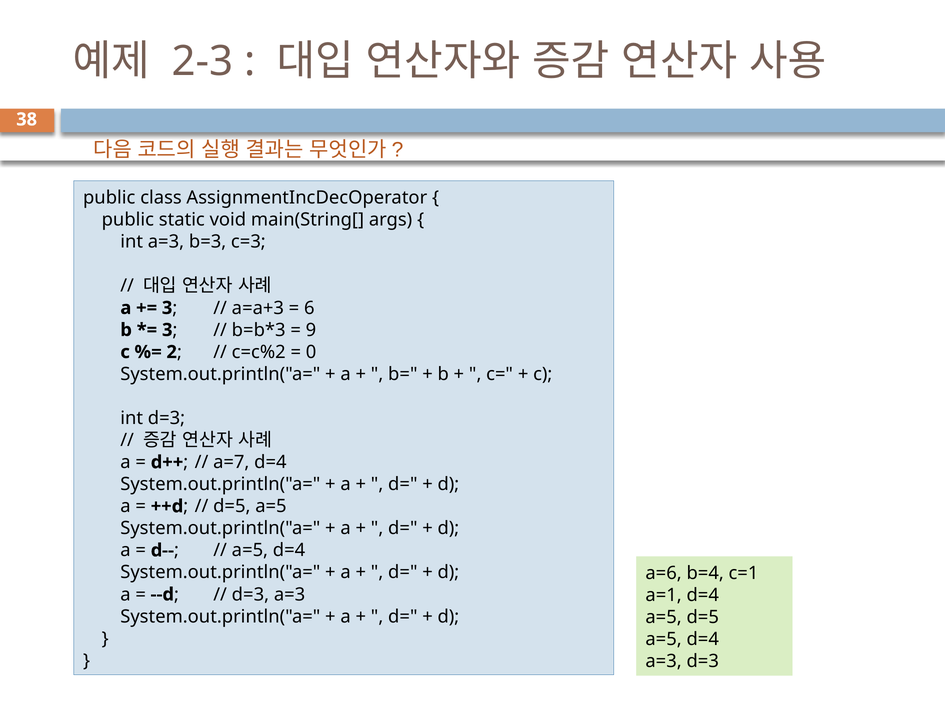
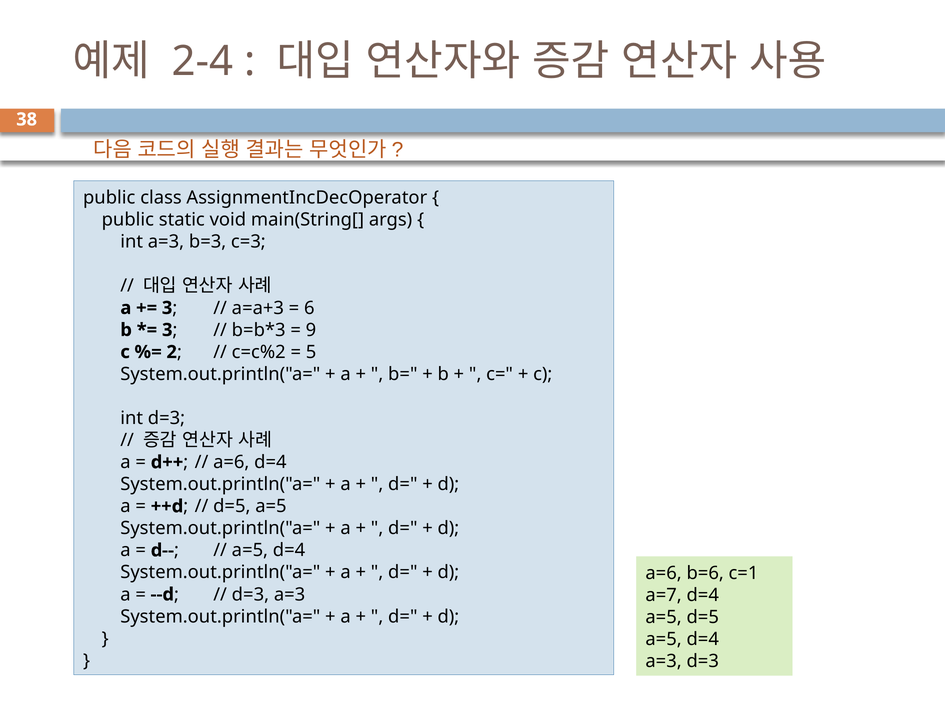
2-3: 2-3 -> 2-4
0: 0 -> 5
a=7 at (231, 463): a=7 -> a=6
b=4: b=4 -> b=6
a=1: a=1 -> a=7
